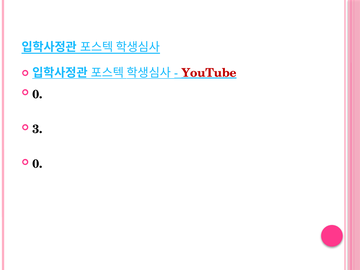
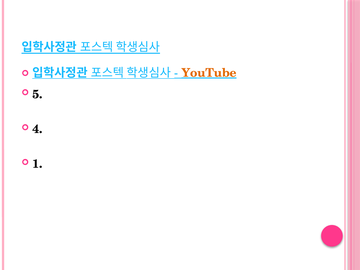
YouTube colour: red -> orange
0 at (37, 94): 0 -> 5
3: 3 -> 4
0 at (37, 164): 0 -> 1
